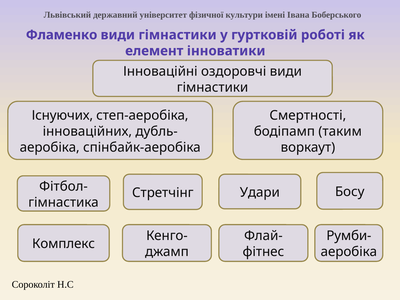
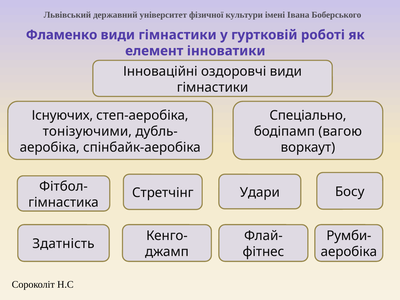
Смертності: Смертності -> Спеціально
інноваційних: інноваційних -> тонізуючими
таким: таким -> вагою
Комплекс: Комплекс -> Здатність
